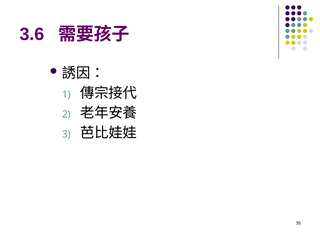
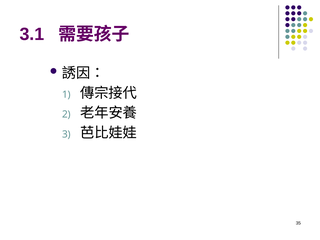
3.6: 3.6 -> 3.1
